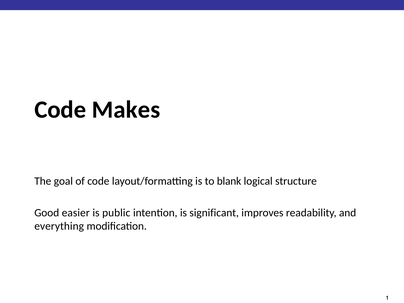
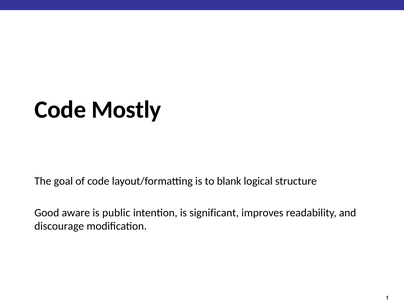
Makes: Makes -> Mostly
easier: easier -> aware
everything: everything -> discourage
